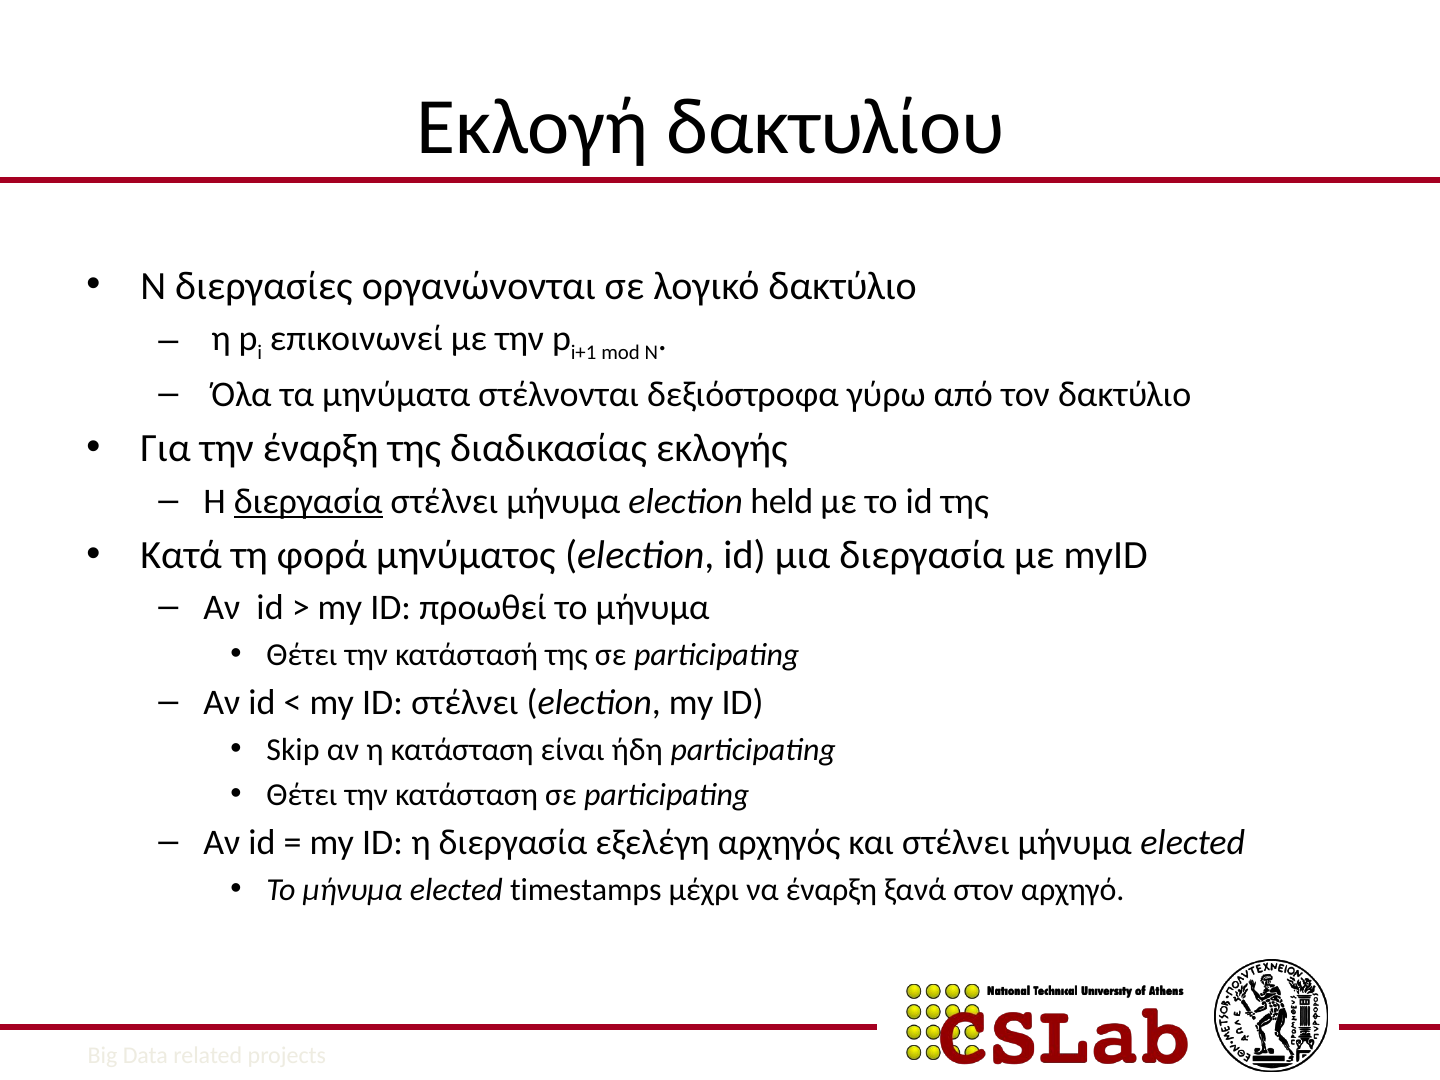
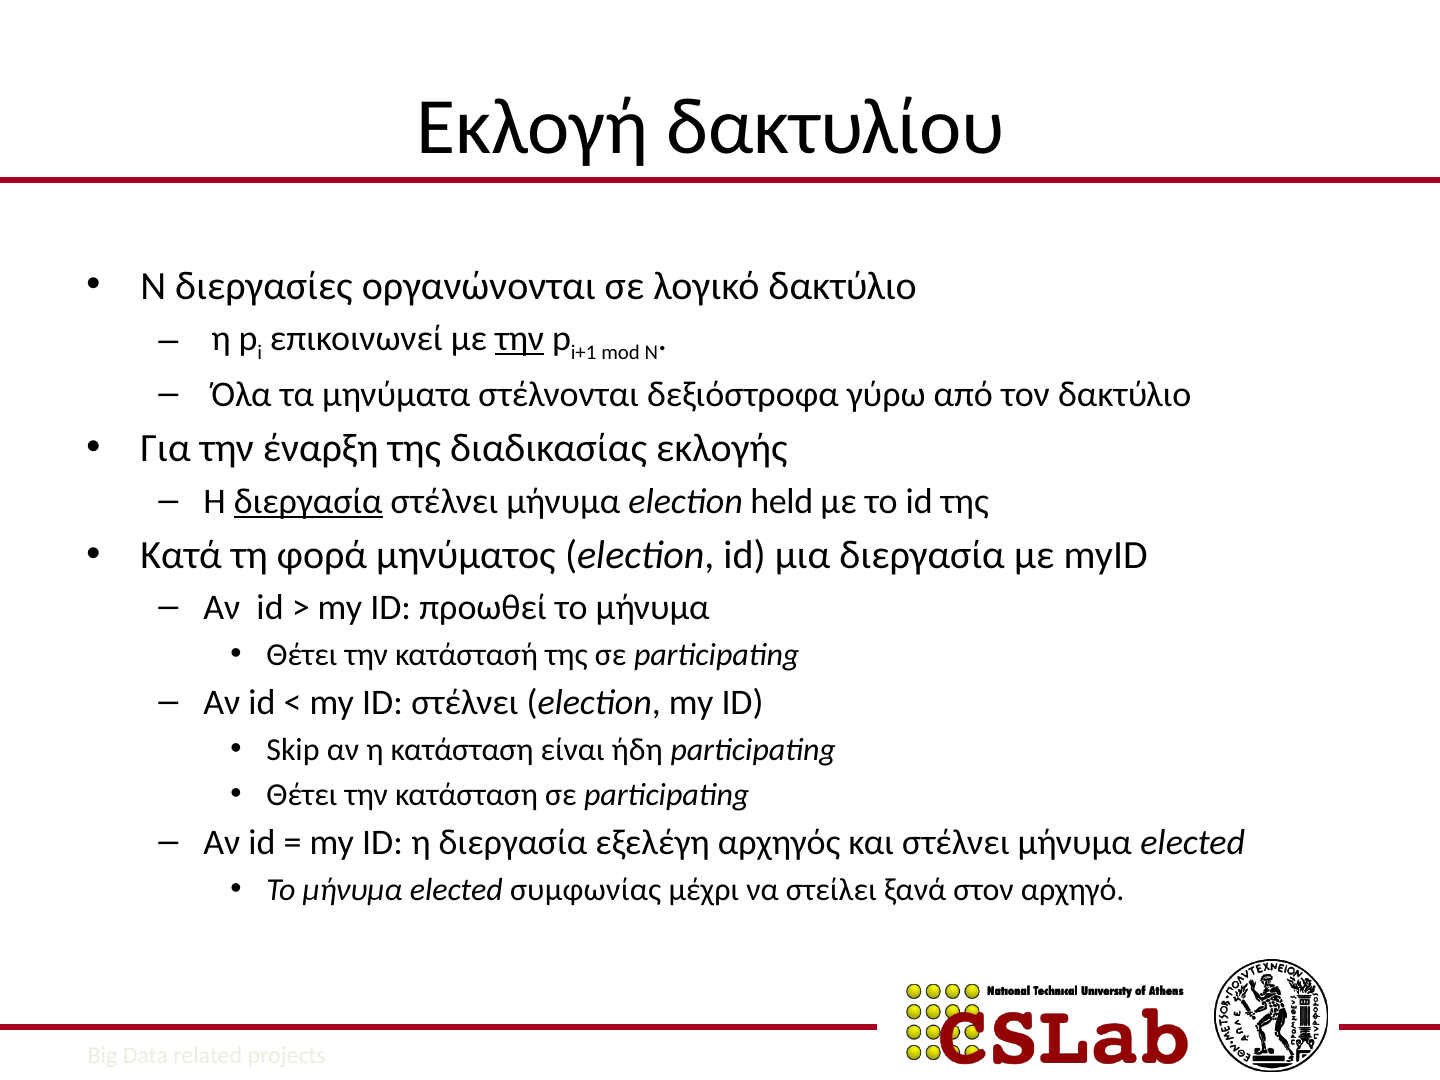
την at (520, 339) underline: none -> present
timestamps: timestamps -> συμφωνίας
να έναρξη: έναρξη -> στείλει
